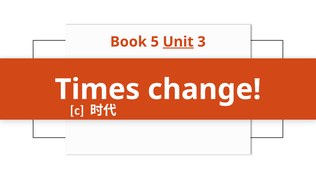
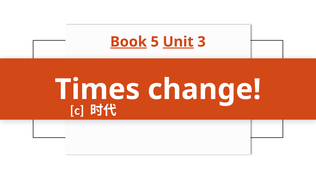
Book underline: none -> present
